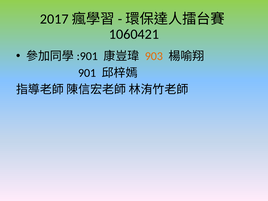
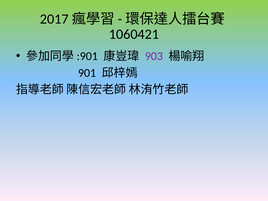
903 colour: orange -> purple
